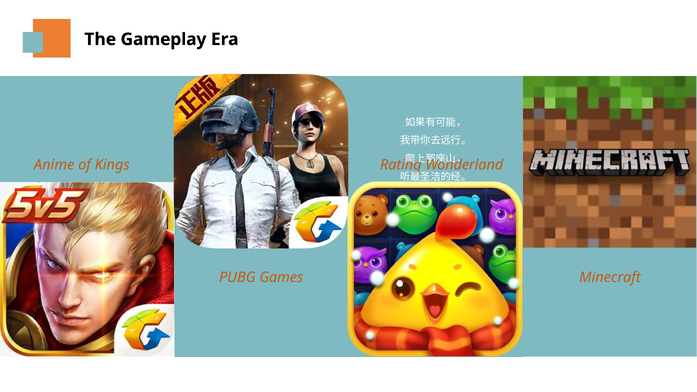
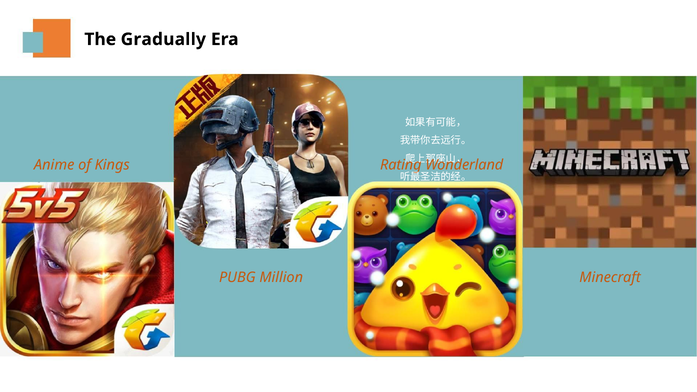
Gameplay: Gameplay -> Gradually
Games: Games -> Million
